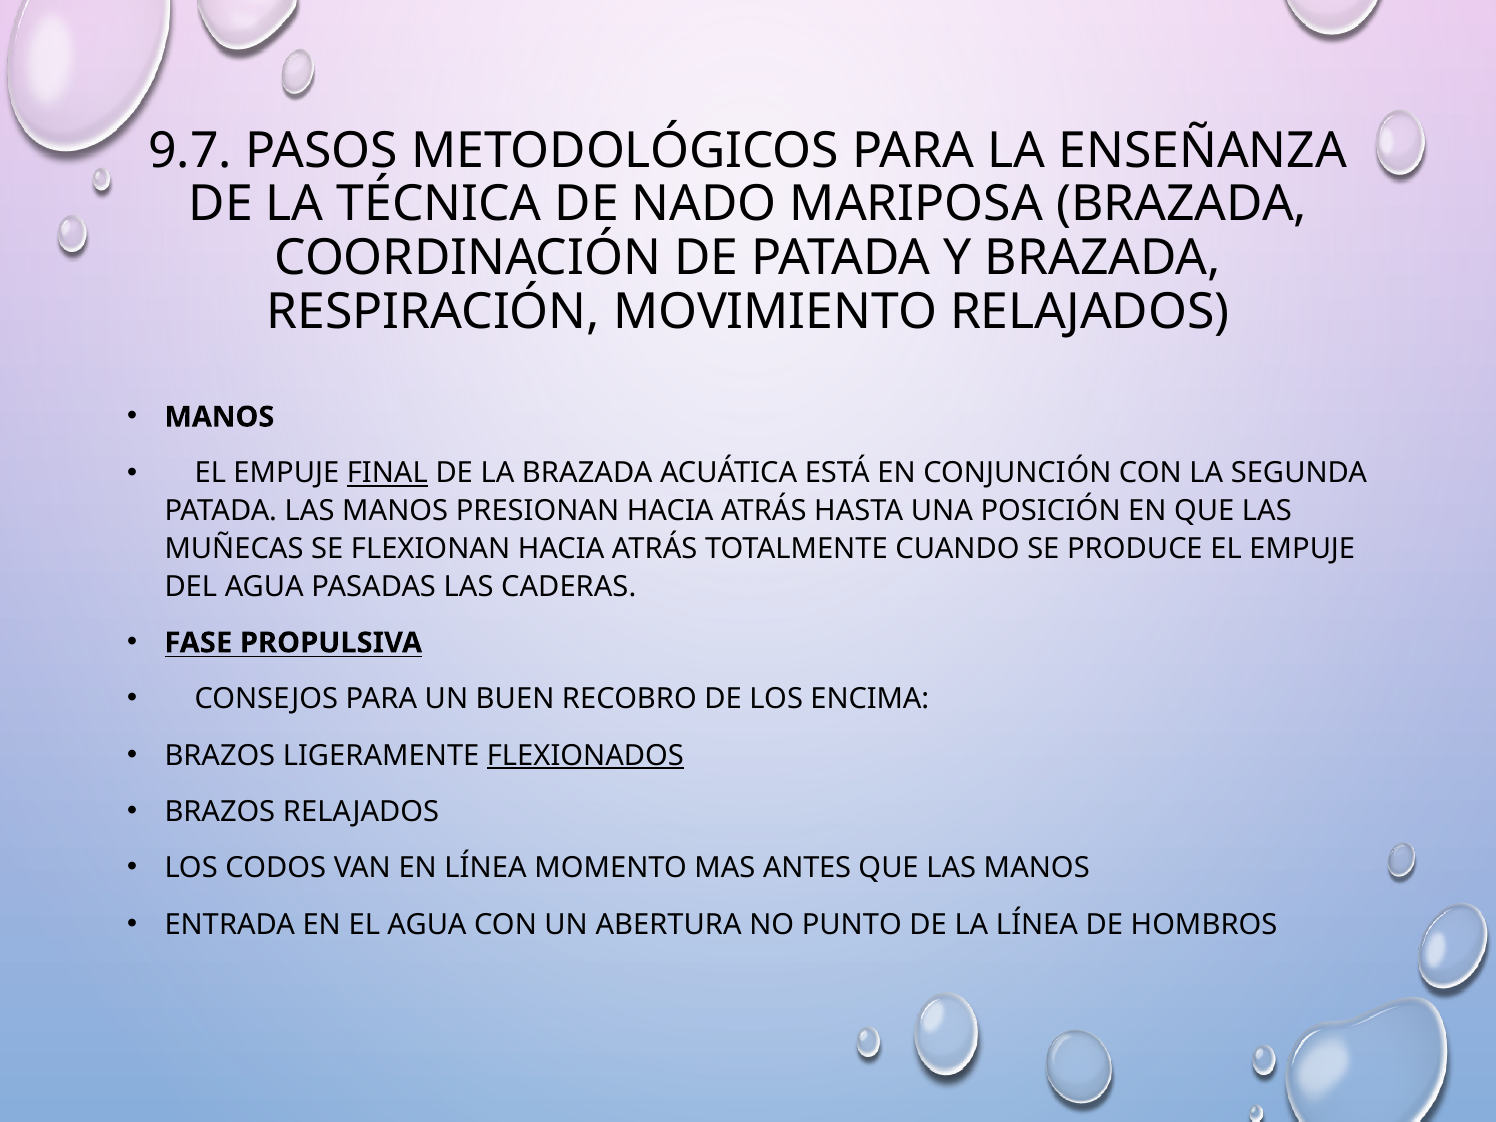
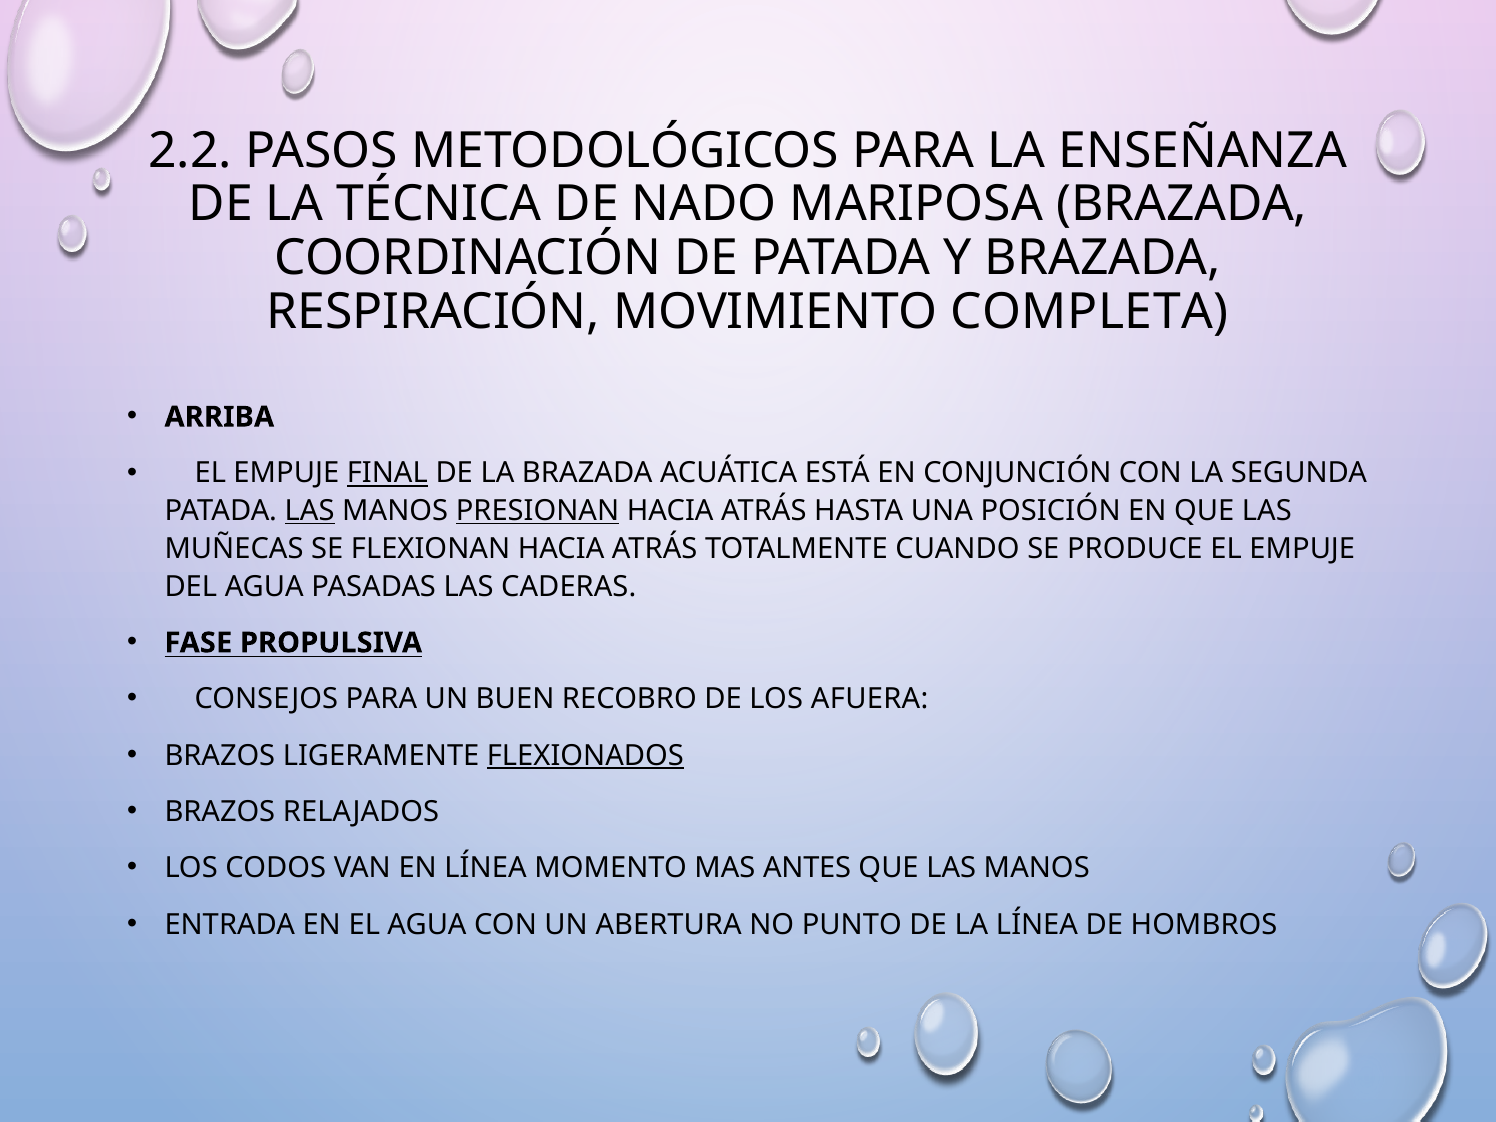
9.7: 9.7 -> 2.2
MOVIMIENTO RELAJADOS: RELAJADOS -> COMPLETA
MANOS at (219, 417): MANOS -> ARRIBA
LAS at (310, 511) underline: none -> present
PRESIONAN underline: none -> present
ENCIMA: ENCIMA -> AFUERA
